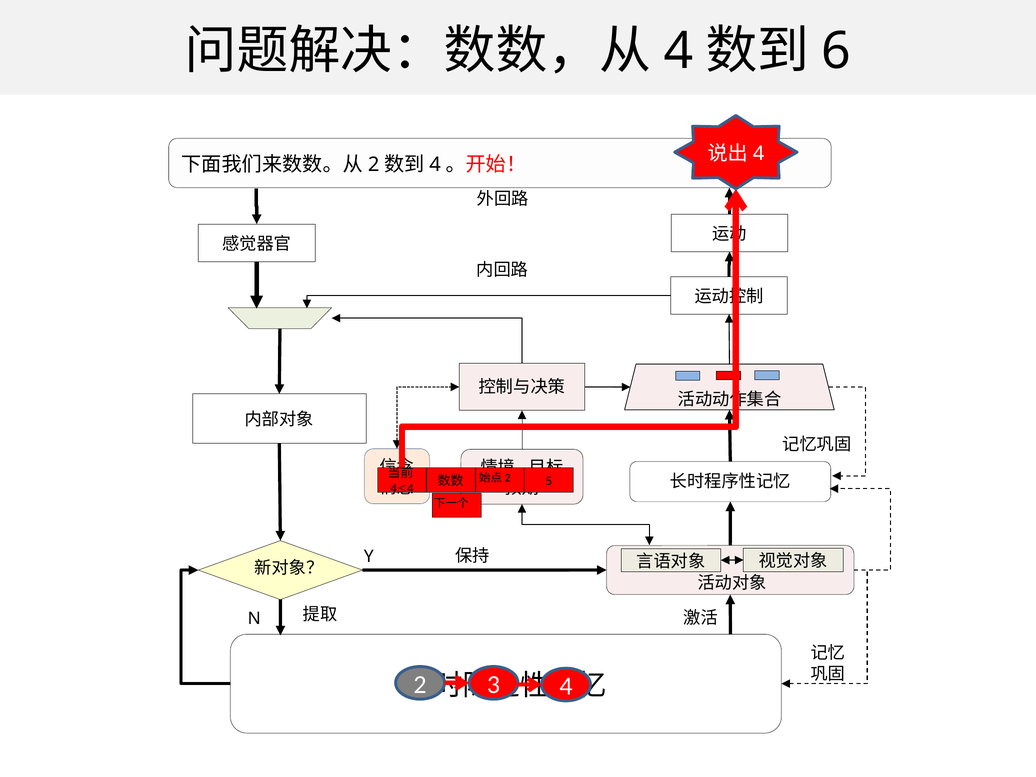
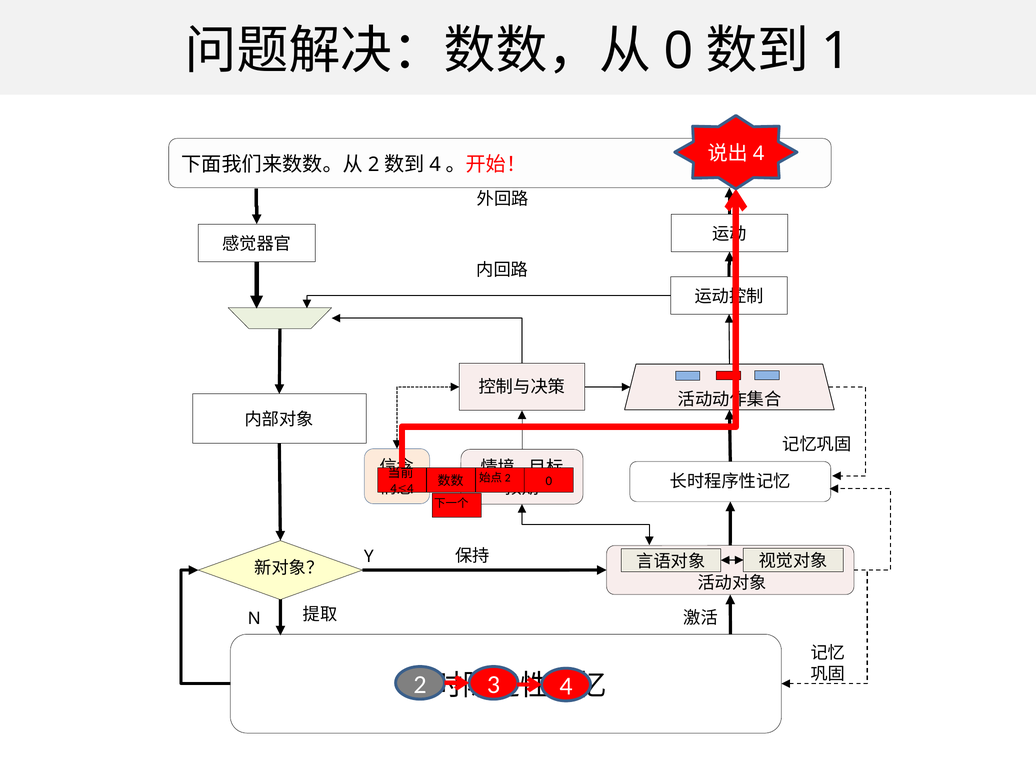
4 at (678, 51): 4 -> 0
6: 6 -> 1
5 at (549, 481): 5 -> 0
